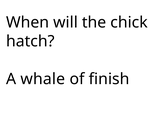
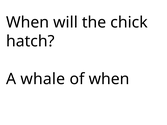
of finish: finish -> when
